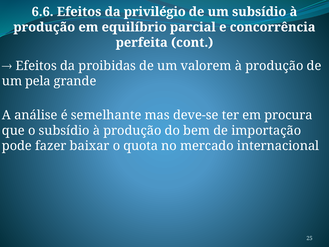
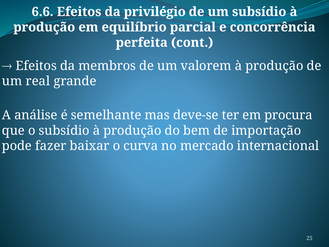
proibidas: proibidas -> membros
pela: pela -> real
quota: quota -> curva
